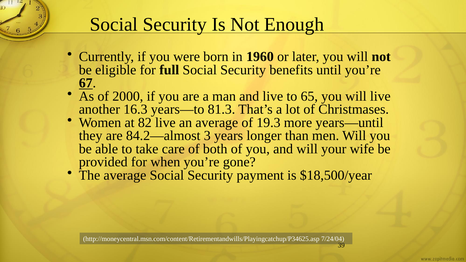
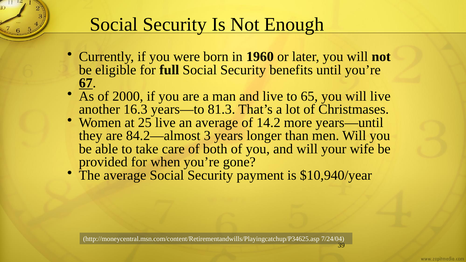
82: 82 -> 25
19.3: 19.3 -> 14.2
$18,500/year: $18,500/year -> $10,940/year
